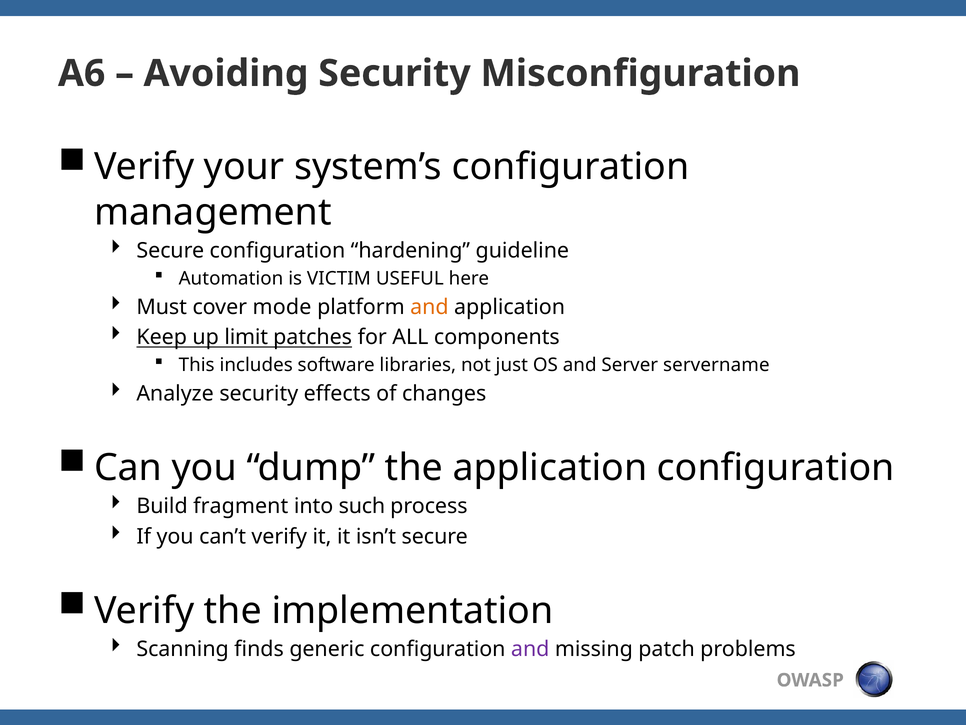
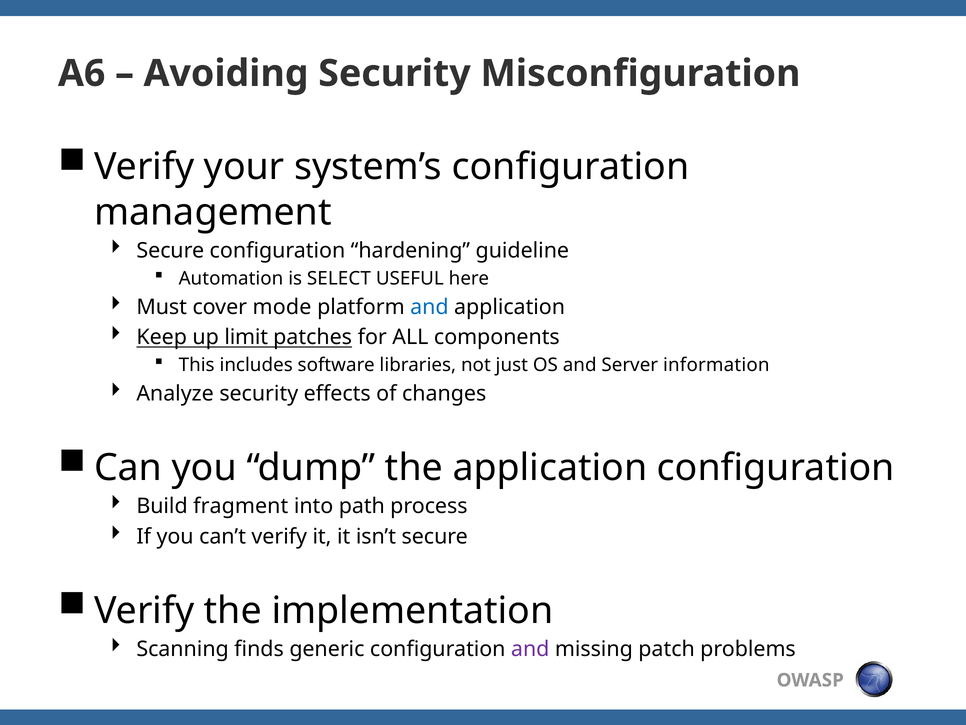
VICTIM: VICTIM -> SELECT
and at (429, 307) colour: orange -> blue
servername: servername -> information
such: such -> path
